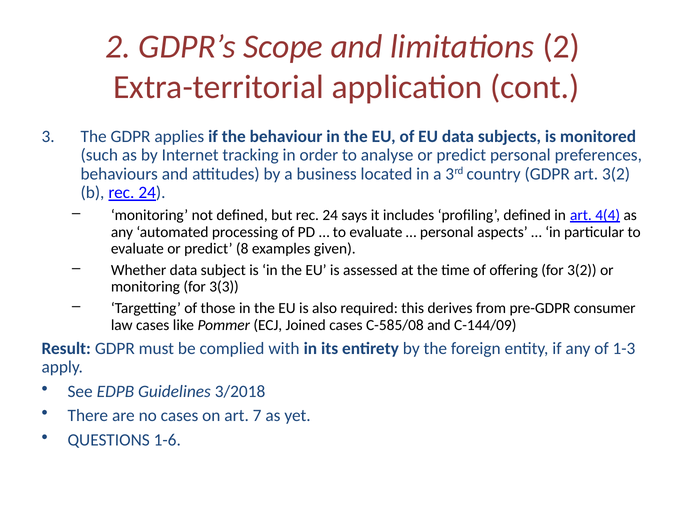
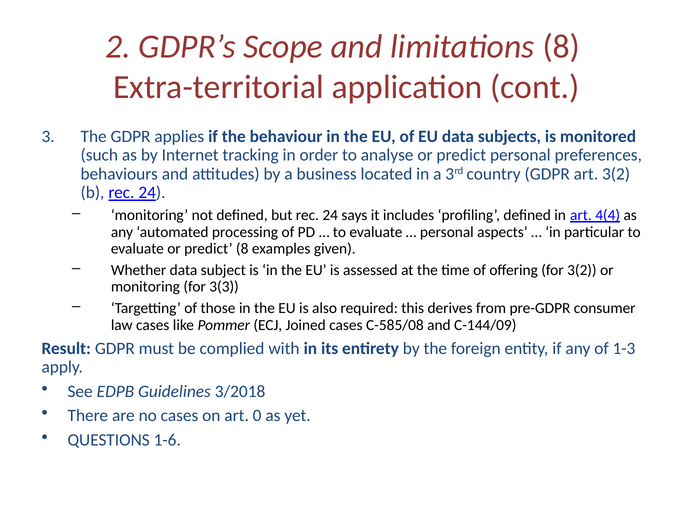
limitations 2: 2 -> 8
7: 7 -> 0
